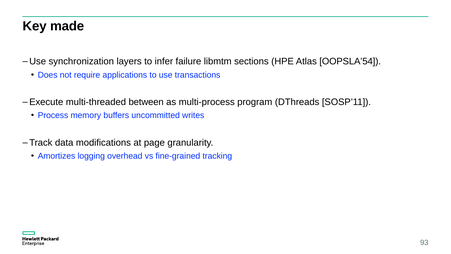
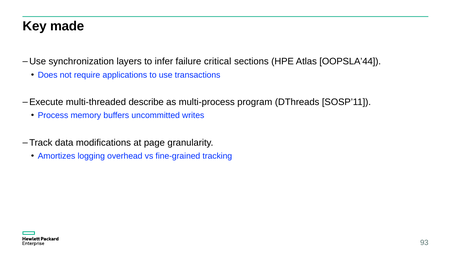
libmtm: libmtm -> critical
OOPSLA’54: OOPSLA’54 -> OOPSLA’44
between: between -> describe
